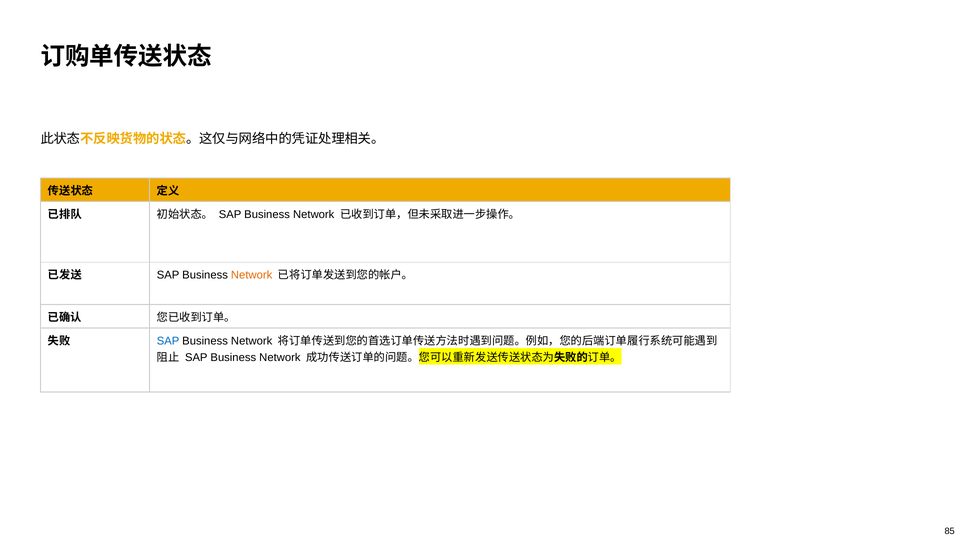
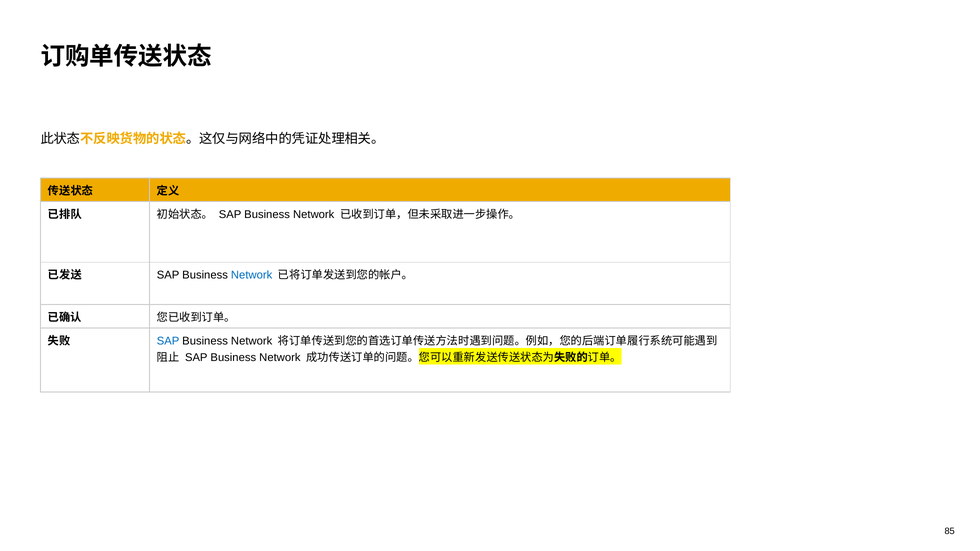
Network at (252, 275) colour: orange -> blue
